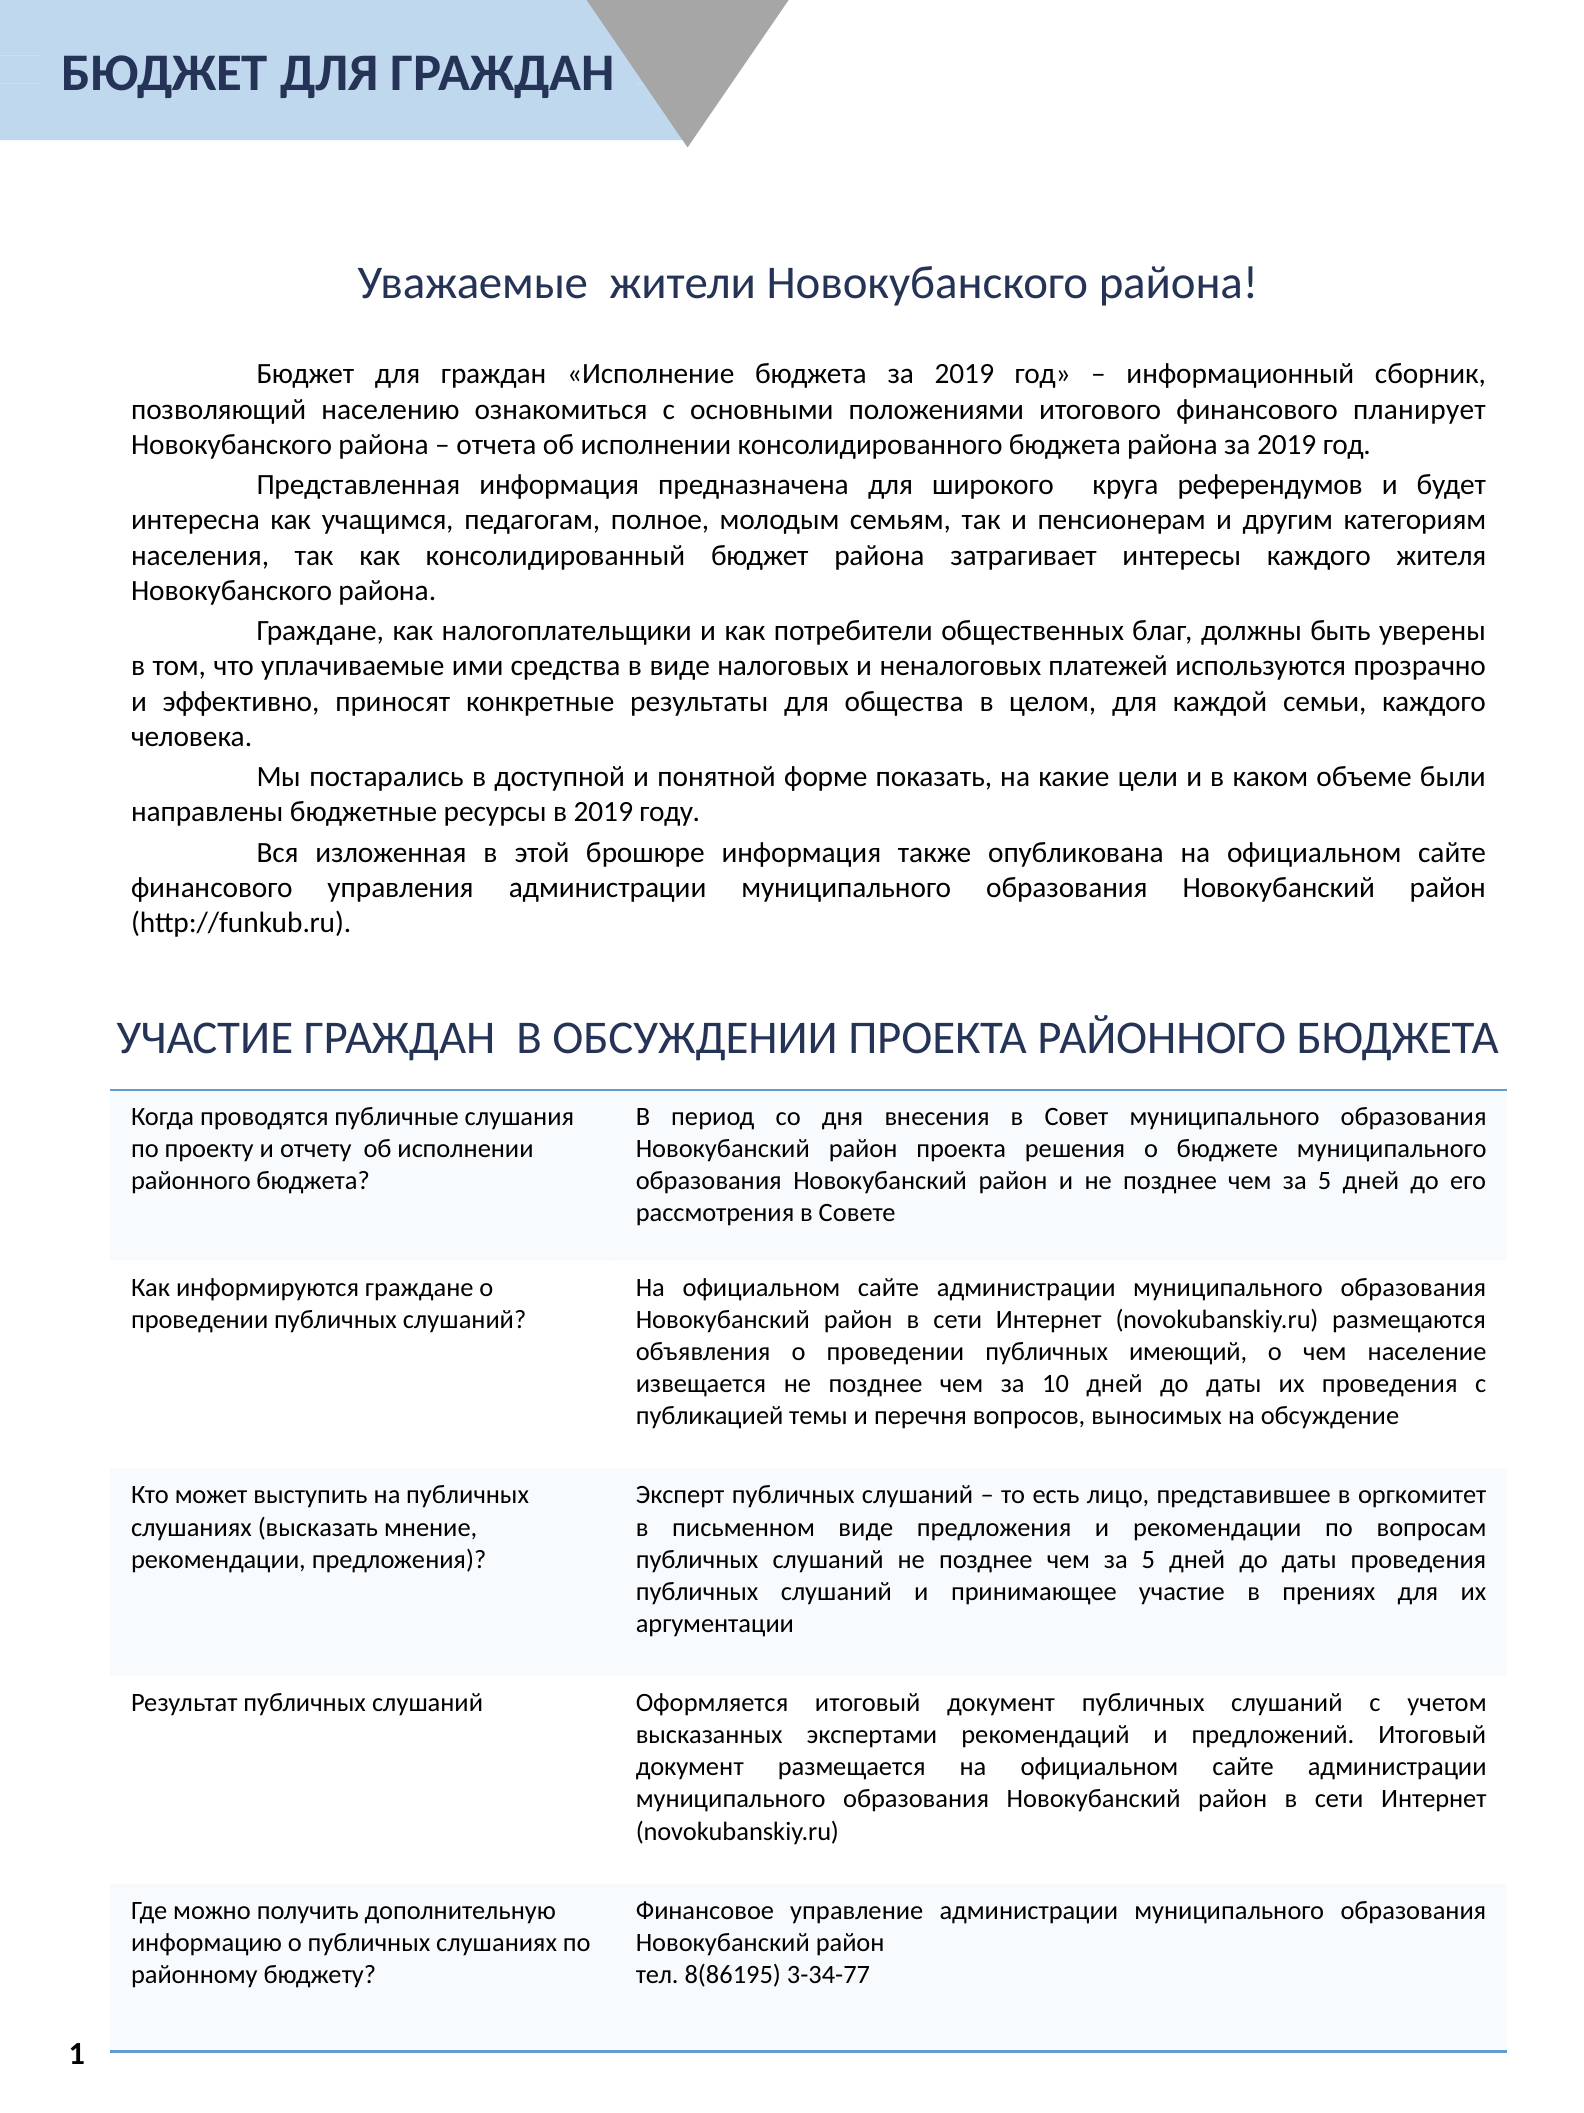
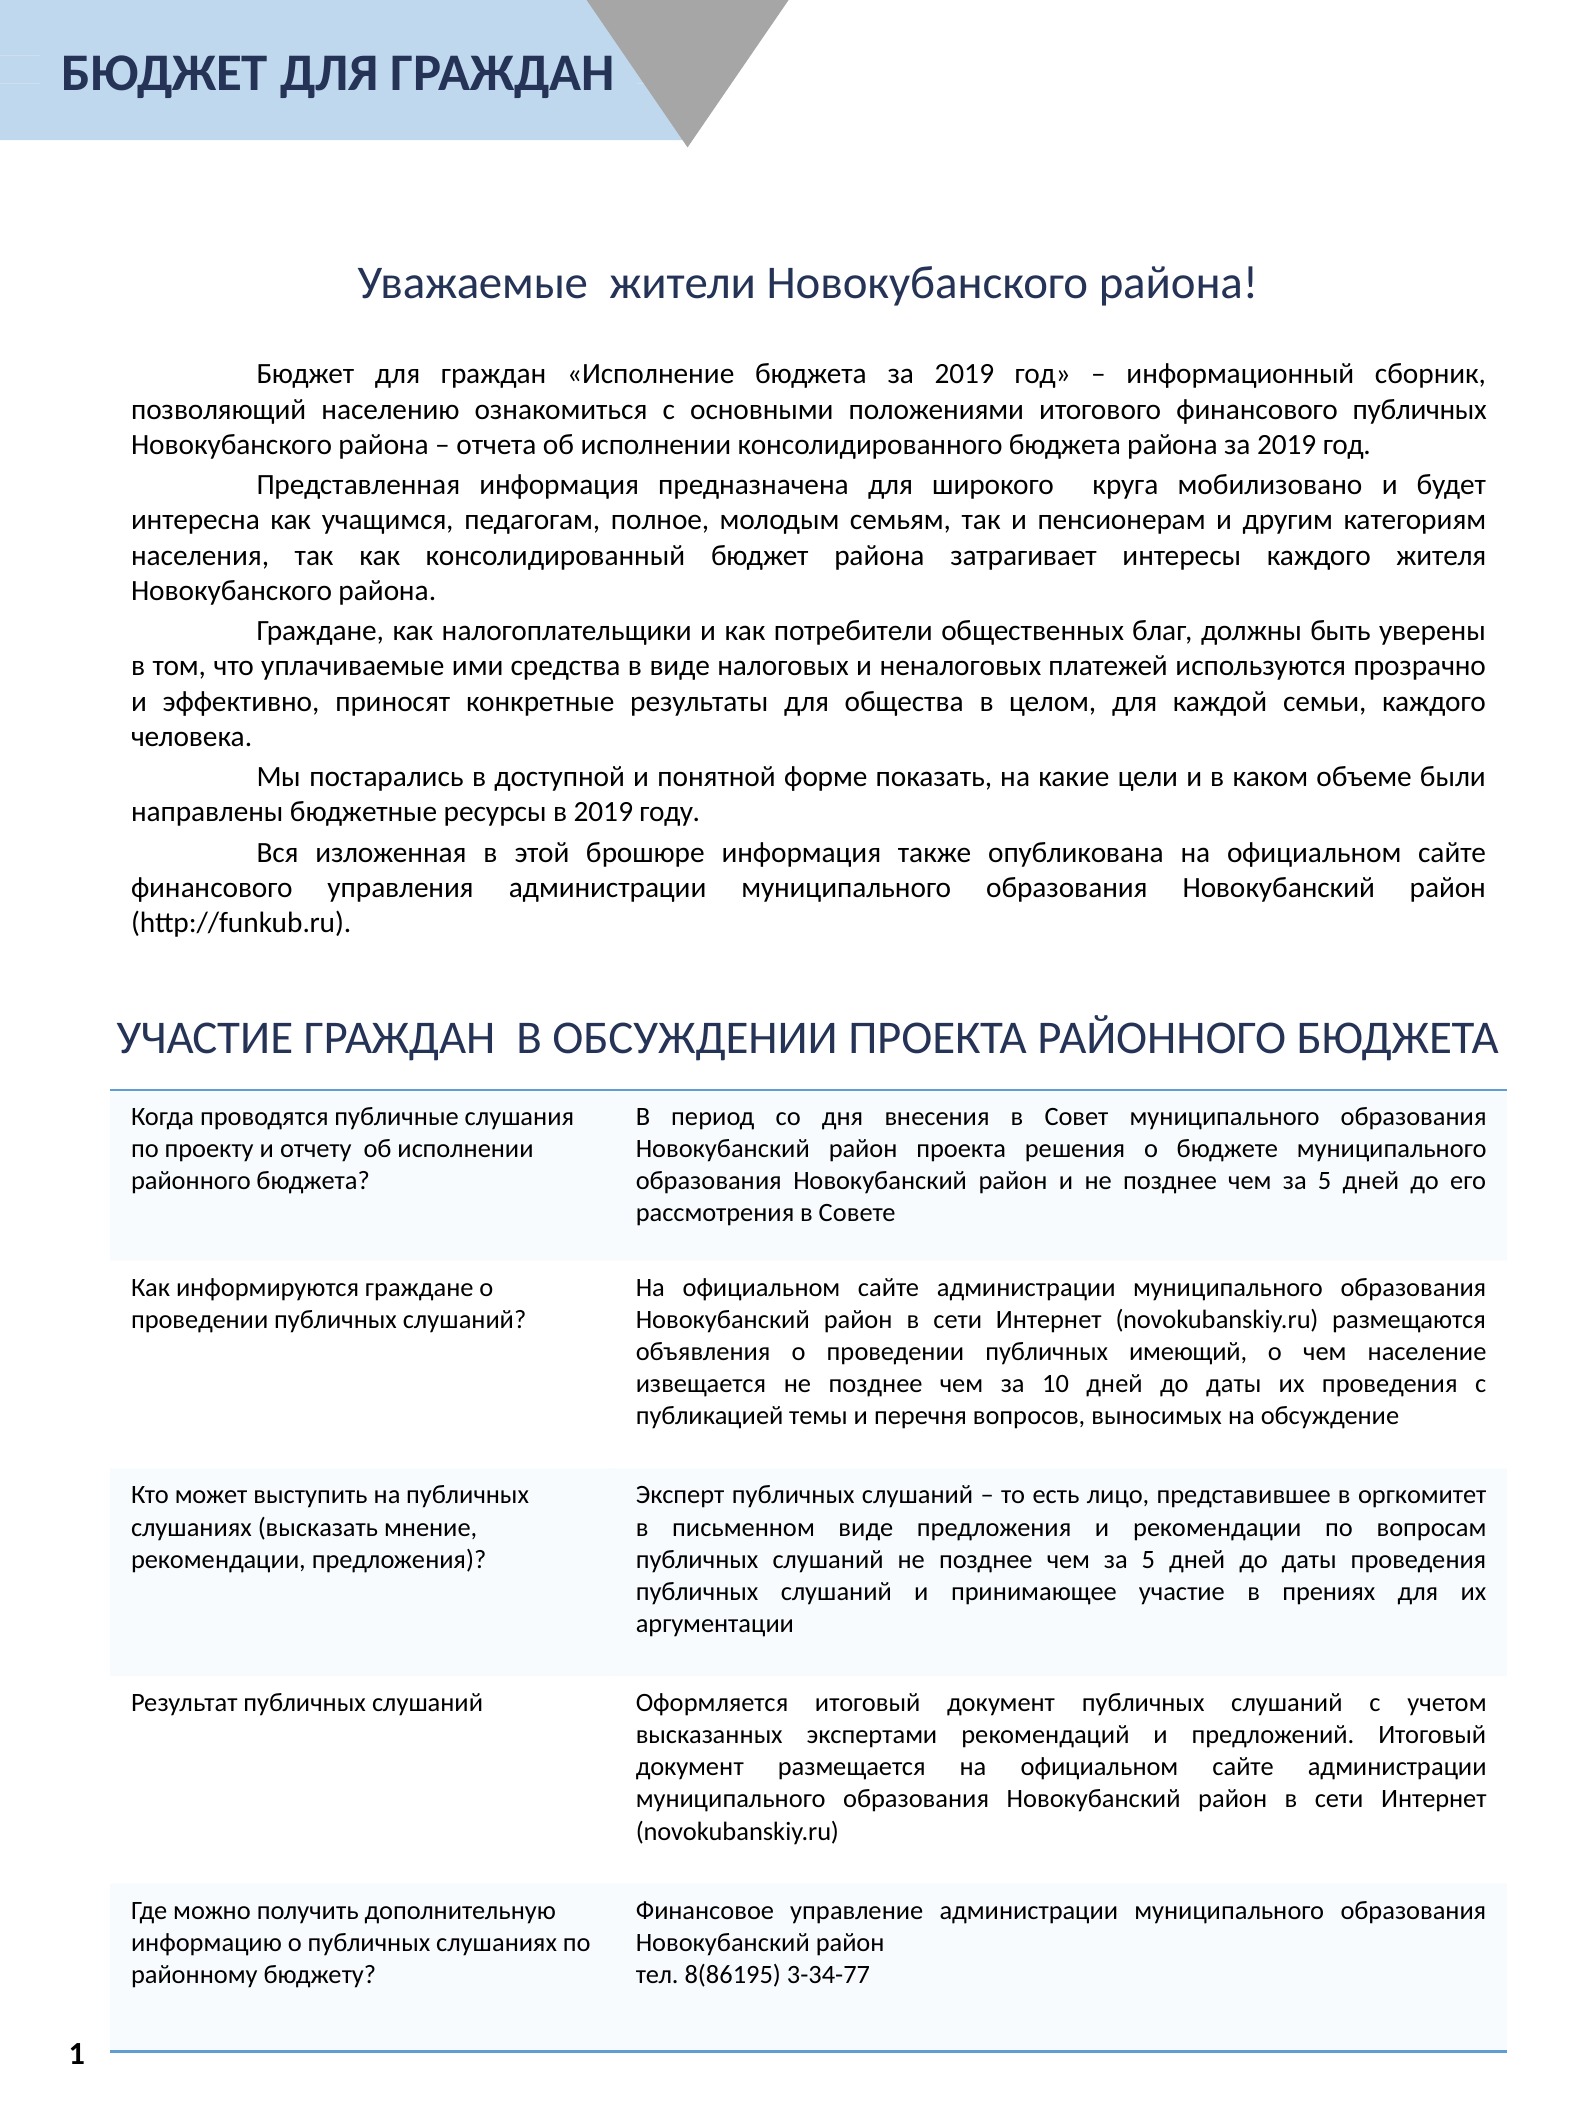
финансового планирует: планирует -> публичных
референдумов: референдумов -> мобилизовано
